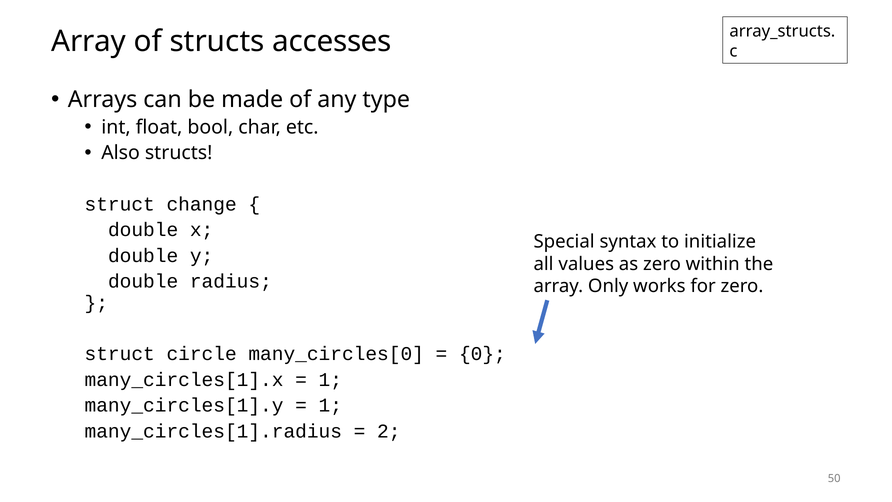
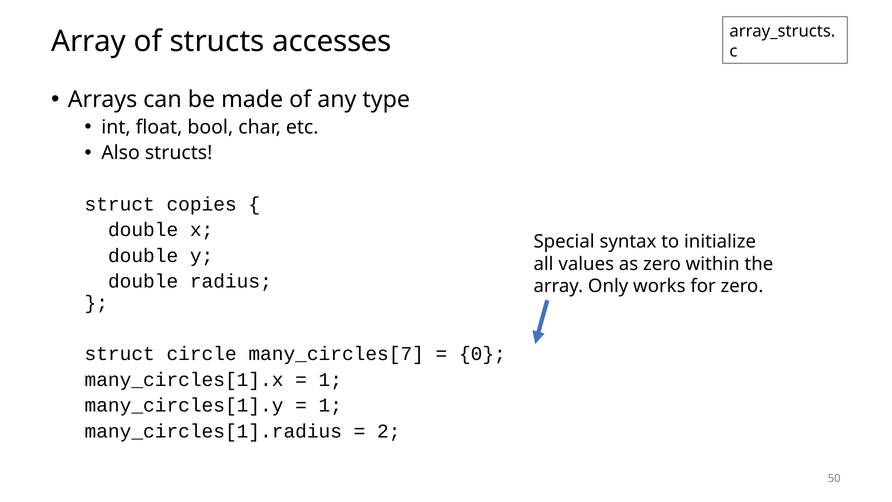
change: change -> copies
many_circles[0: many_circles[0 -> many_circles[7
